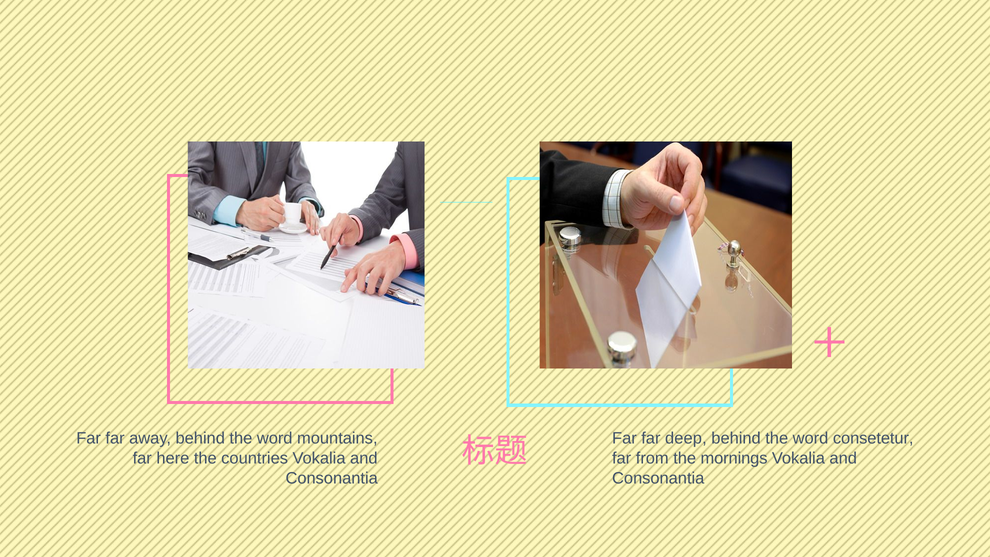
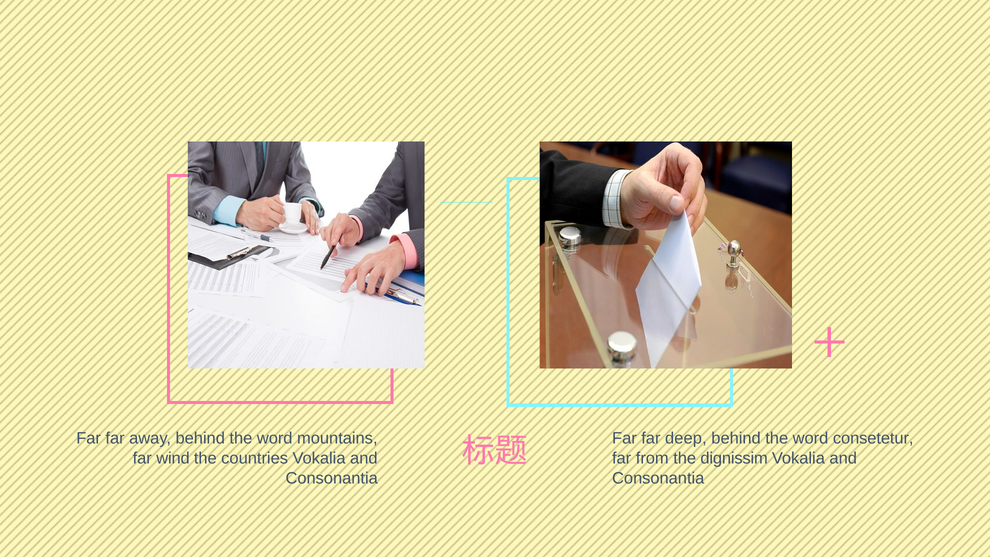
here: here -> wind
mornings: mornings -> dignissim
